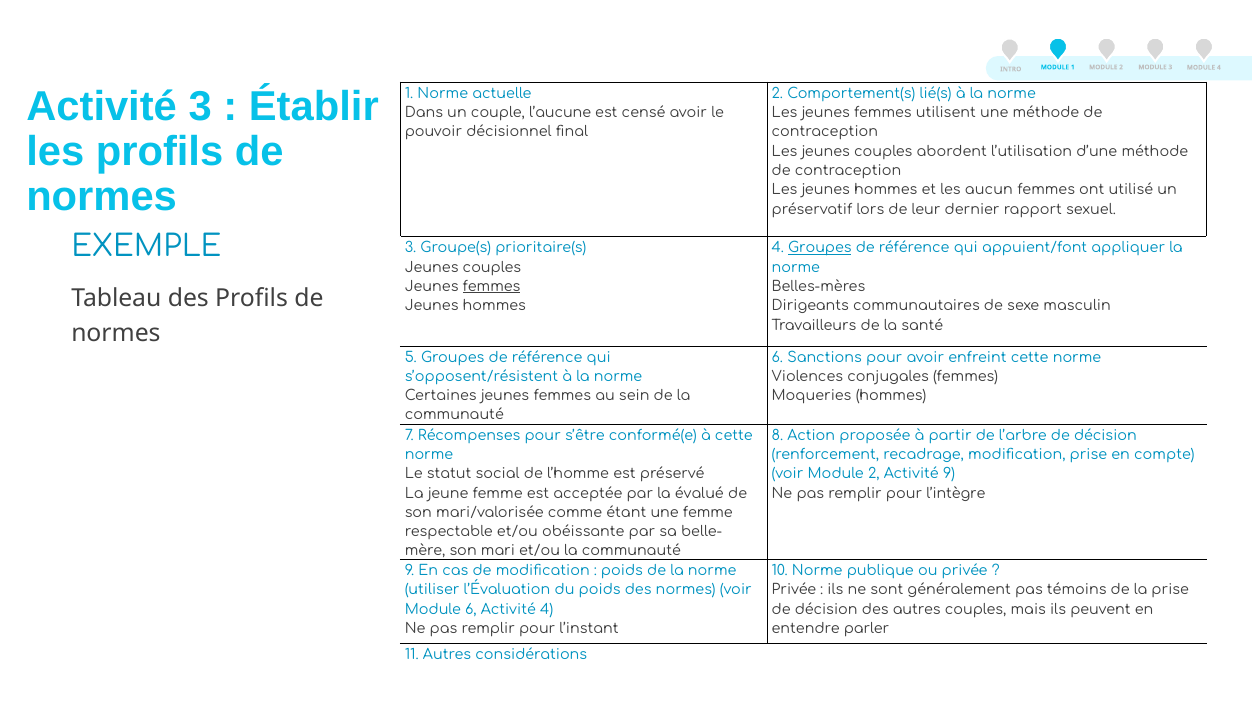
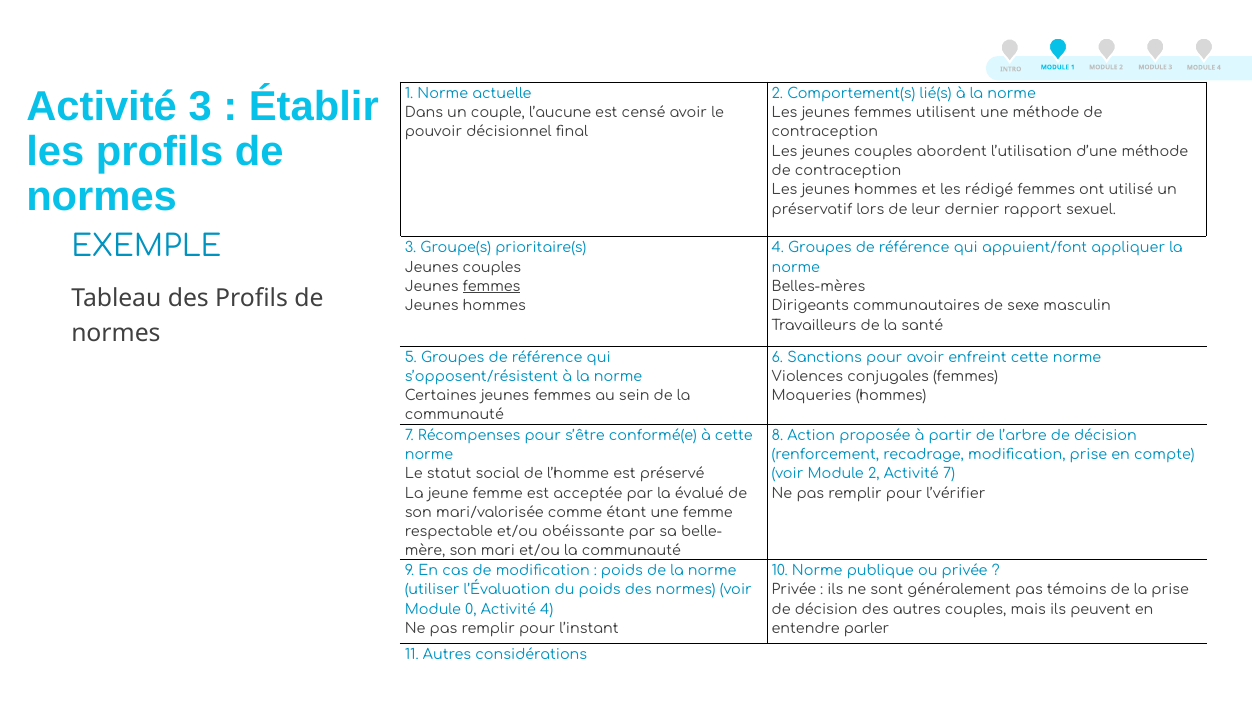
aucun: aucun -> rédigé
Groupes at (820, 248) underline: present -> none
Activité 9: 9 -> 7
l’intègre: l’intègre -> l’vérifier
Module 6: 6 -> 0
